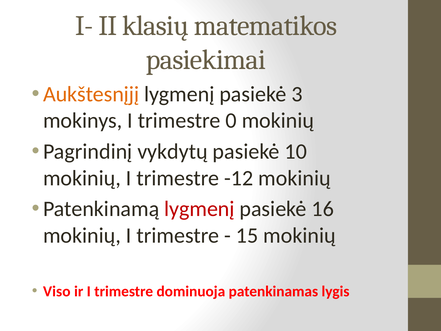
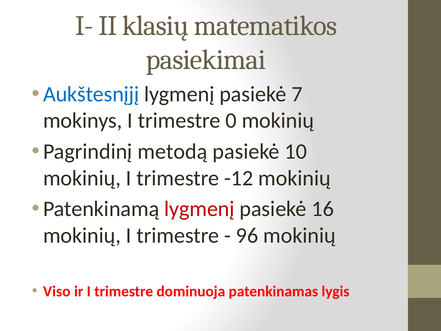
Aukštesnįjį colour: orange -> blue
3: 3 -> 7
vykdytų: vykdytų -> metodą
15: 15 -> 96
